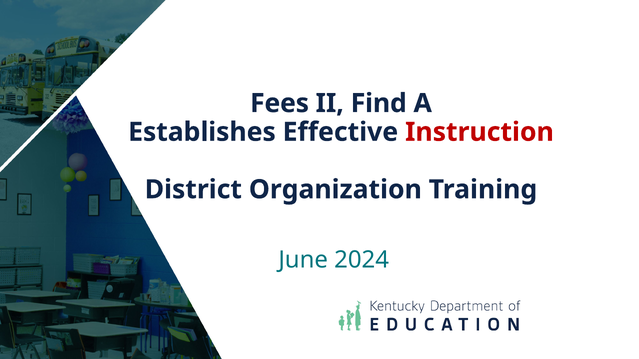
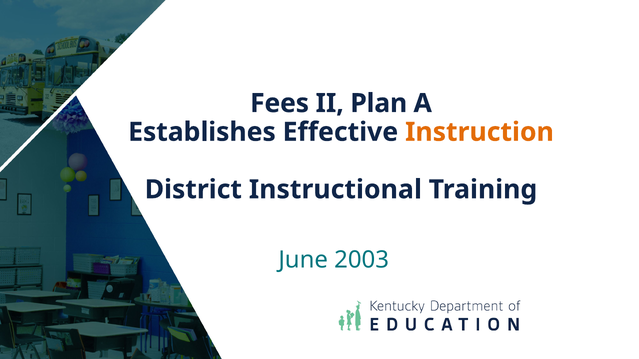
Find: Find -> Plan
Instruction colour: red -> orange
Organization: Organization -> Instructional
2024: 2024 -> 2003
